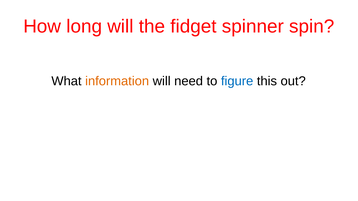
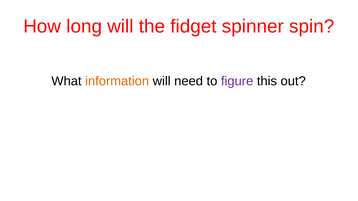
figure colour: blue -> purple
